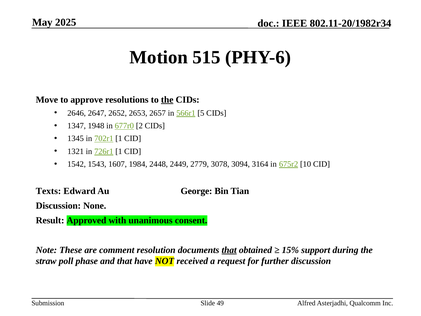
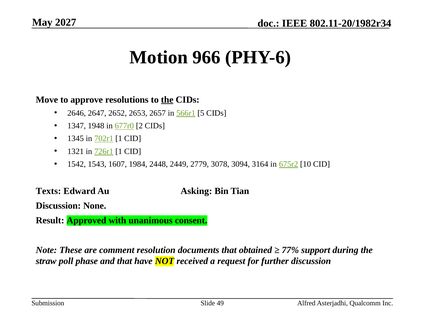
2025: 2025 -> 2027
515: 515 -> 966
George: George -> Asking
that at (229, 250) underline: present -> none
15%: 15% -> 77%
